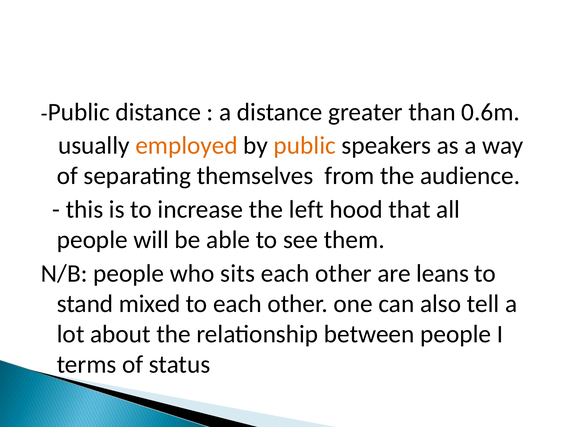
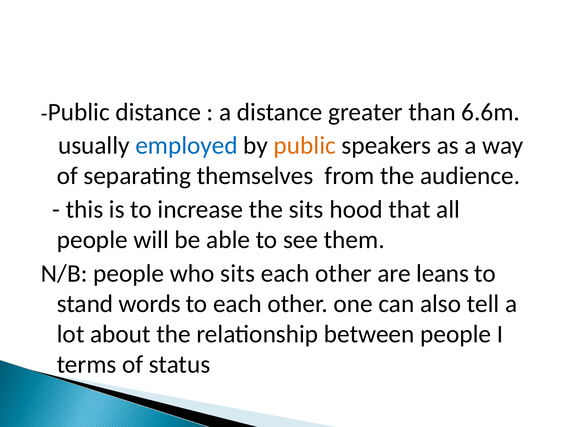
0.6m: 0.6m -> 6.6m
employed colour: orange -> blue
the left: left -> sits
mixed: mixed -> words
